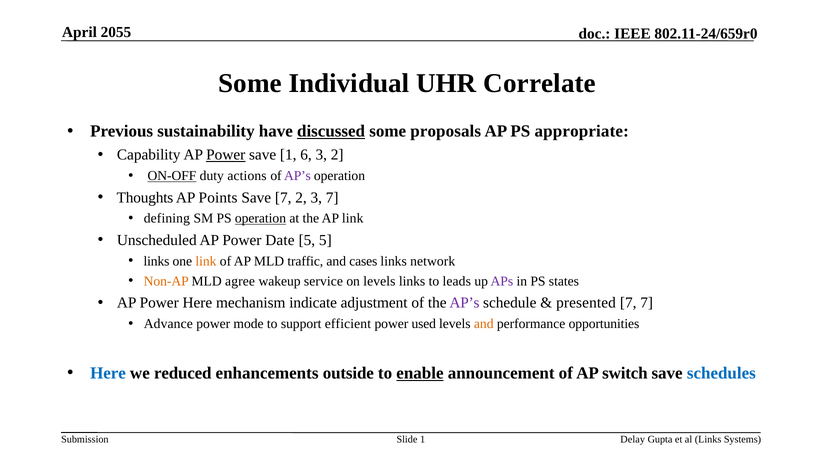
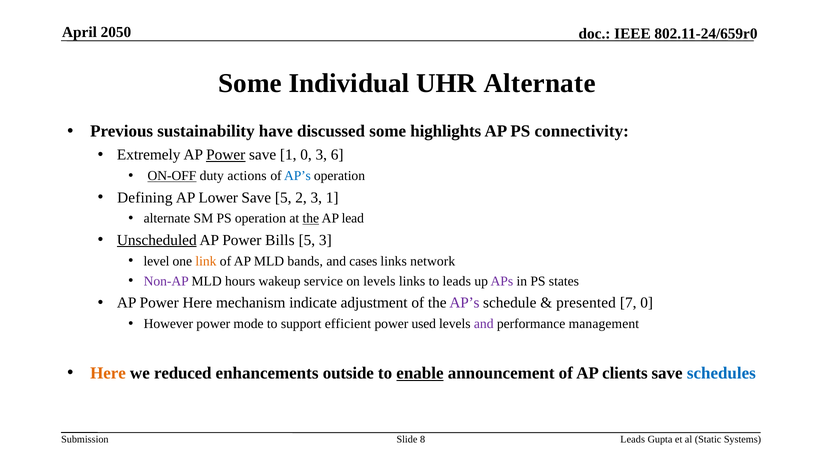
2055: 2055 -> 2050
UHR Correlate: Correlate -> Alternate
discussed underline: present -> none
proposals: proposals -> highlights
appropriate: appropriate -> connectivity
Capability: Capability -> Extremely
1 6: 6 -> 0
3 2: 2 -> 6
AP’s at (297, 176) colour: purple -> blue
Thoughts: Thoughts -> Defining
Points: Points -> Lower
Save 7: 7 -> 5
3 7: 7 -> 1
defining at (167, 219): defining -> alternate
operation at (260, 219) underline: present -> none
the at (311, 219) underline: none -> present
AP link: link -> lead
Unscheduled underline: none -> present
Date: Date -> Bills
5 5: 5 -> 3
links at (157, 261): links -> level
traffic: traffic -> bands
Non-AP colour: orange -> purple
agree: agree -> hours
7 7: 7 -> 0
Advance: Advance -> However
and at (484, 324) colour: orange -> purple
opportunities: opportunities -> management
Here at (108, 373) colour: blue -> orange
switch: switch -> clients
Slide 1: 1 -> 8
Delay at (633, 440): Delay -> Leads
al Links: Links -> Static
